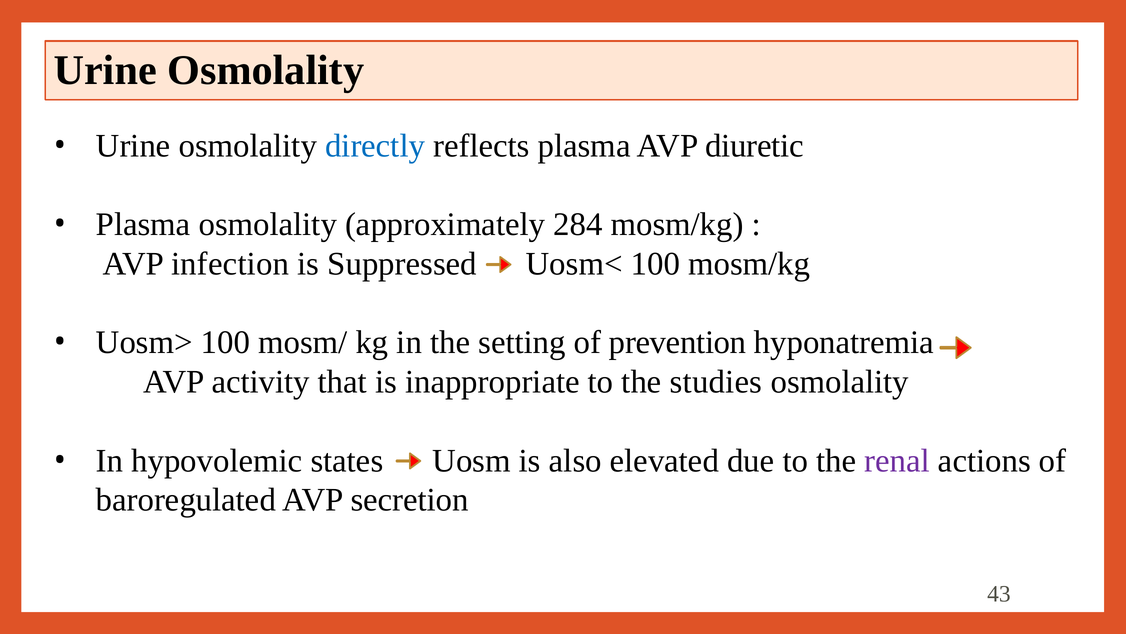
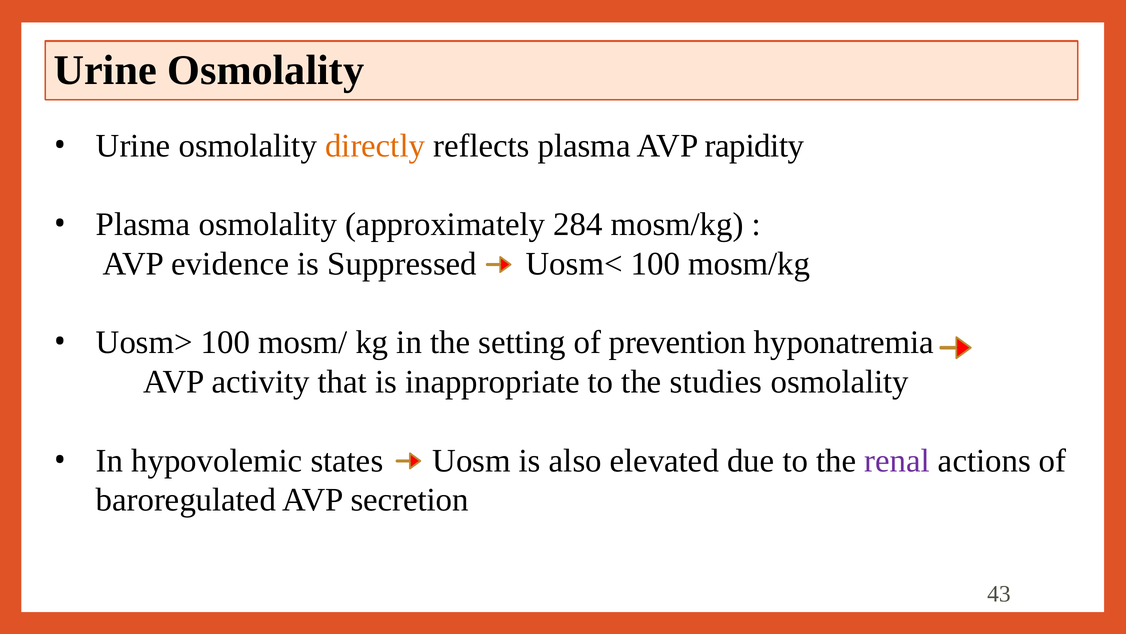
directly colour: blue -> orange
diuretic: diuretic -> rapidity
infection: infection -> evidence
